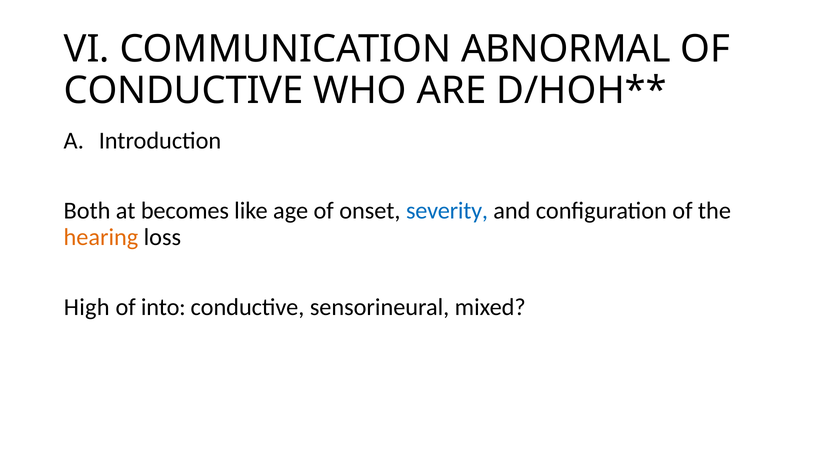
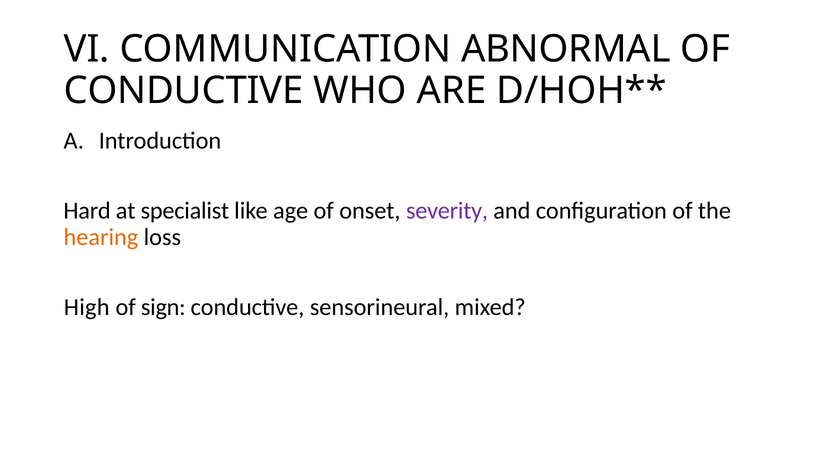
Both: Both -> Hard
becomes: becomes -> specialist
severity colour: blue -> purple
into: into -> sign
